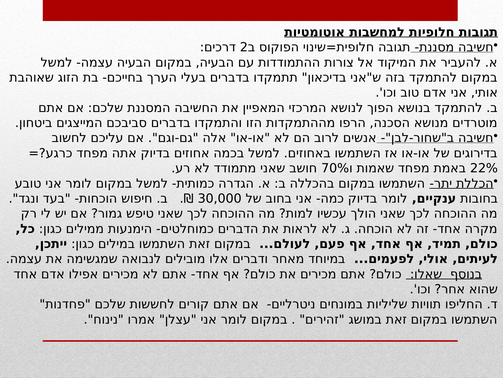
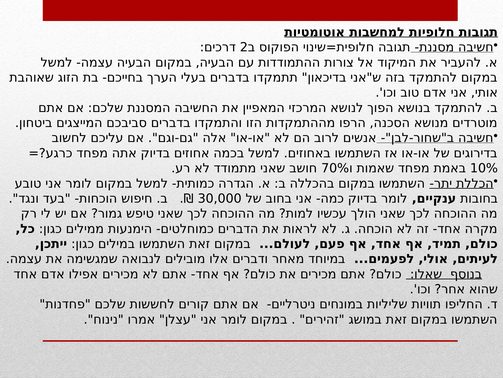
22%: 22% -> 10%
